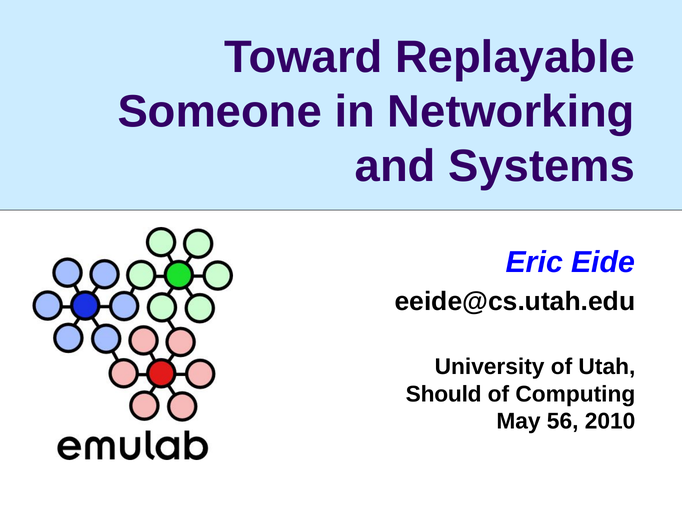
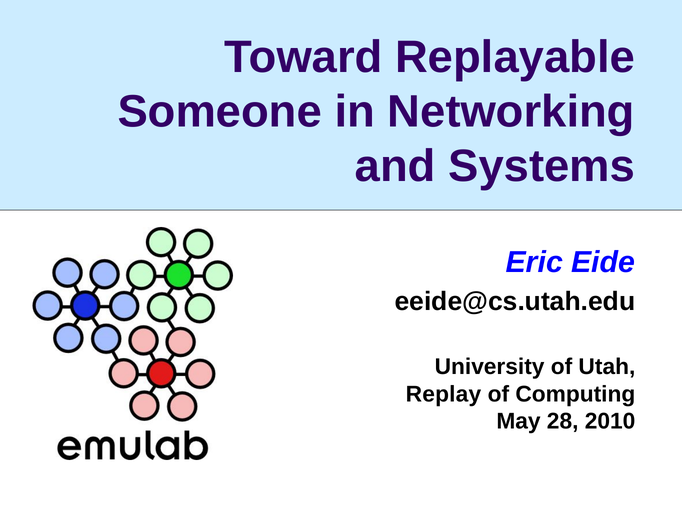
Should: Should -> Replay
56: 56 -> 28
